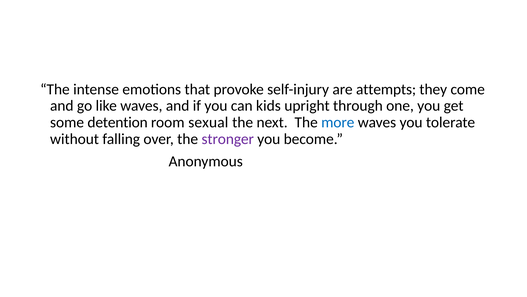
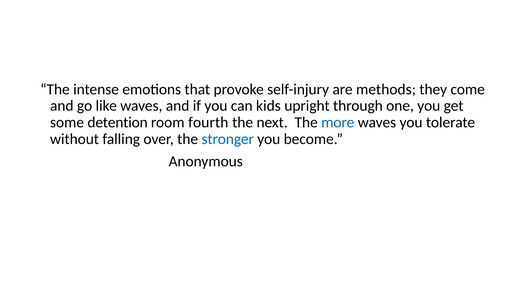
attempts: attempts -> methods
sexual: sexual -> fourth
stronger colour: purple -> blue
